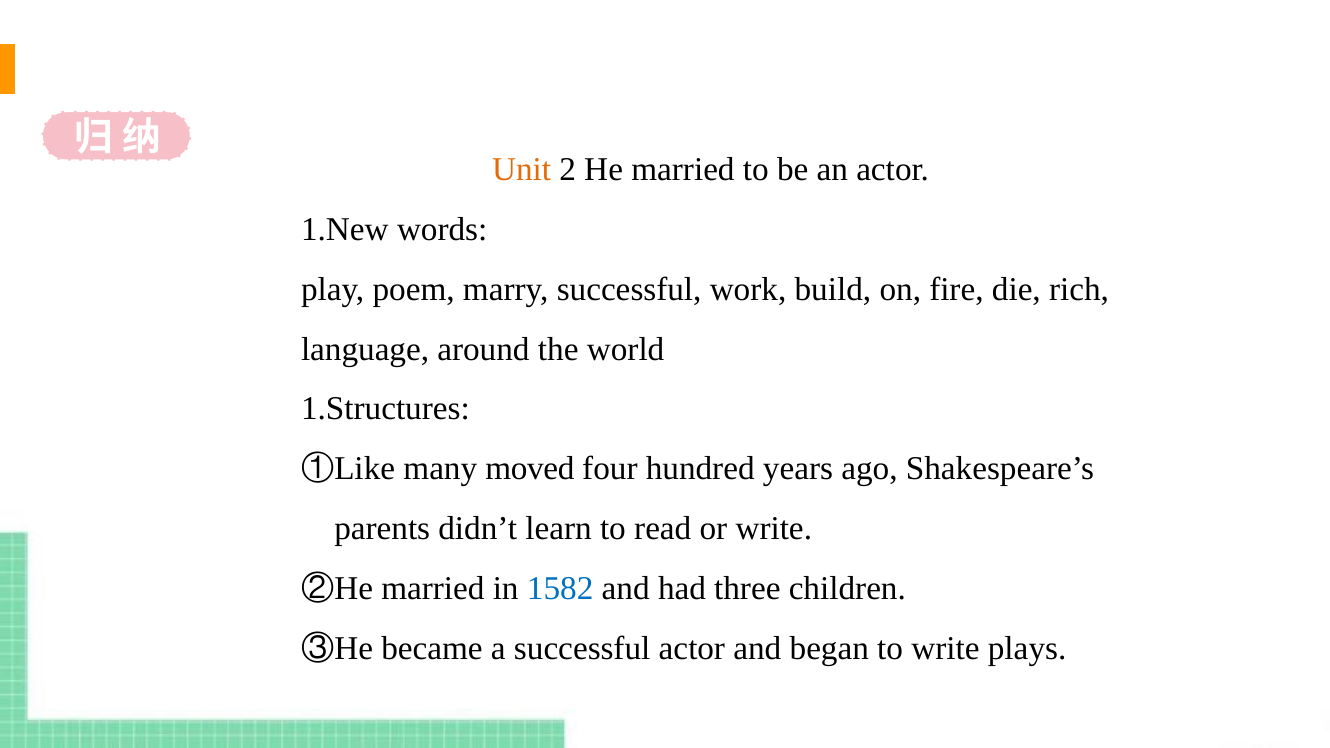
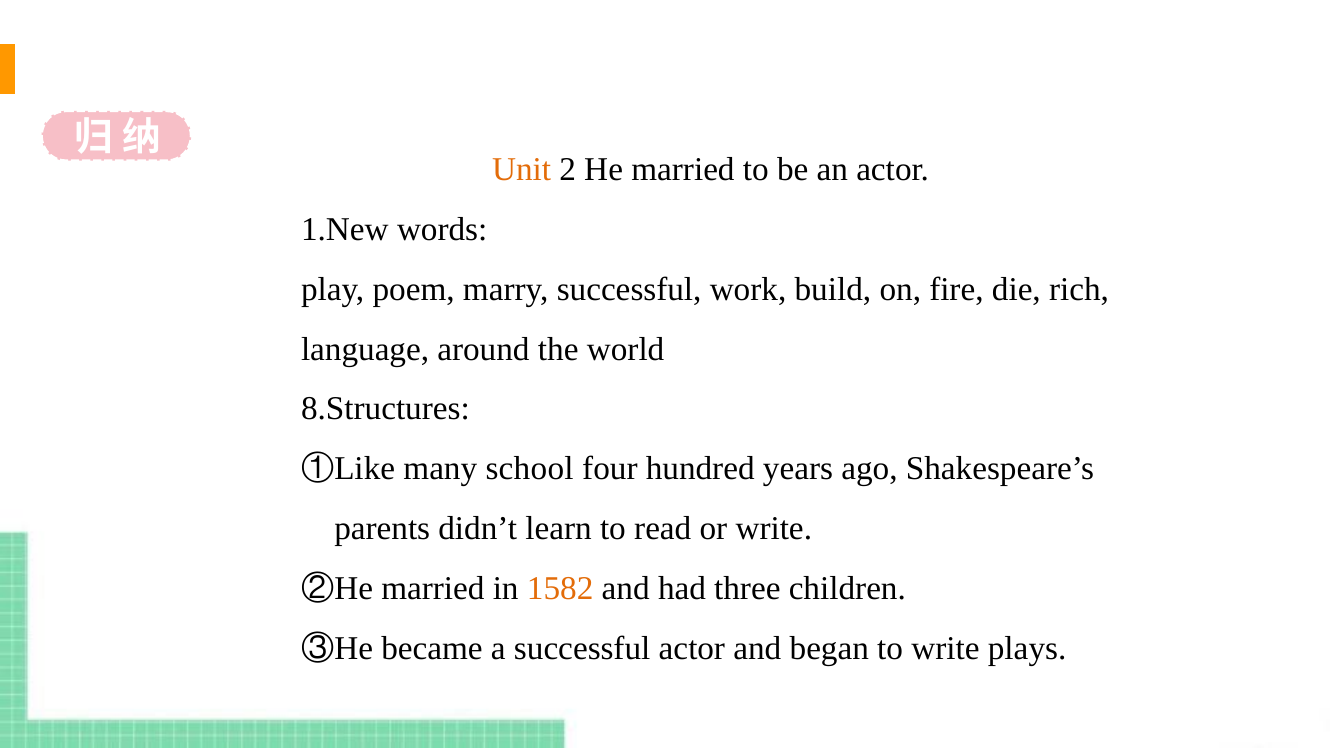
1.Structures: 1.Structures -> 8.Structures
moved: moved -> school
1582 colour: blue -> orange
